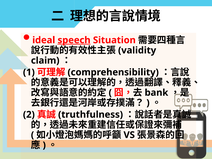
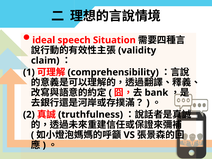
speech underline: present -> none
